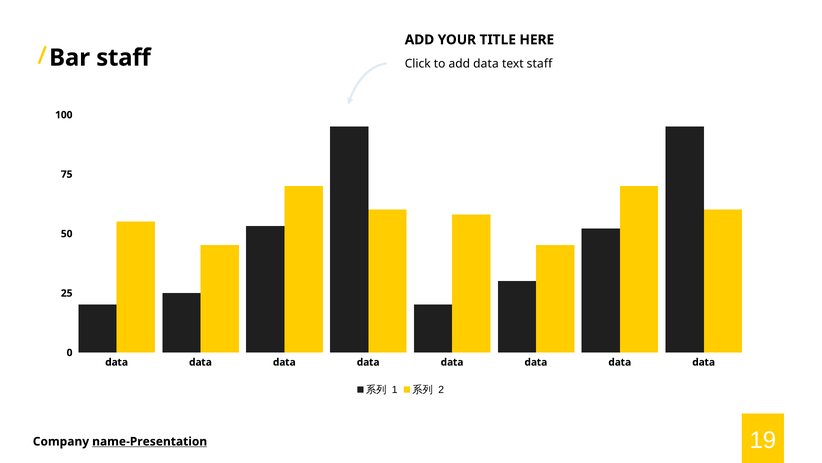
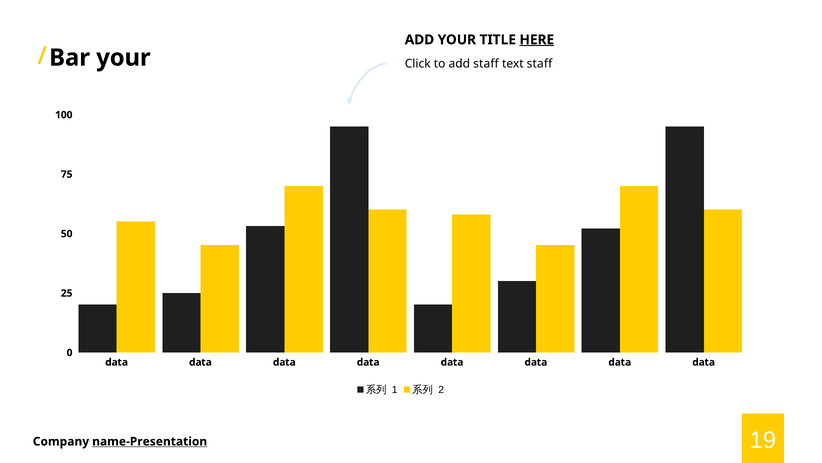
HERE underline: none -> present
Bar staff: staff -> your
add data: data -> staff
